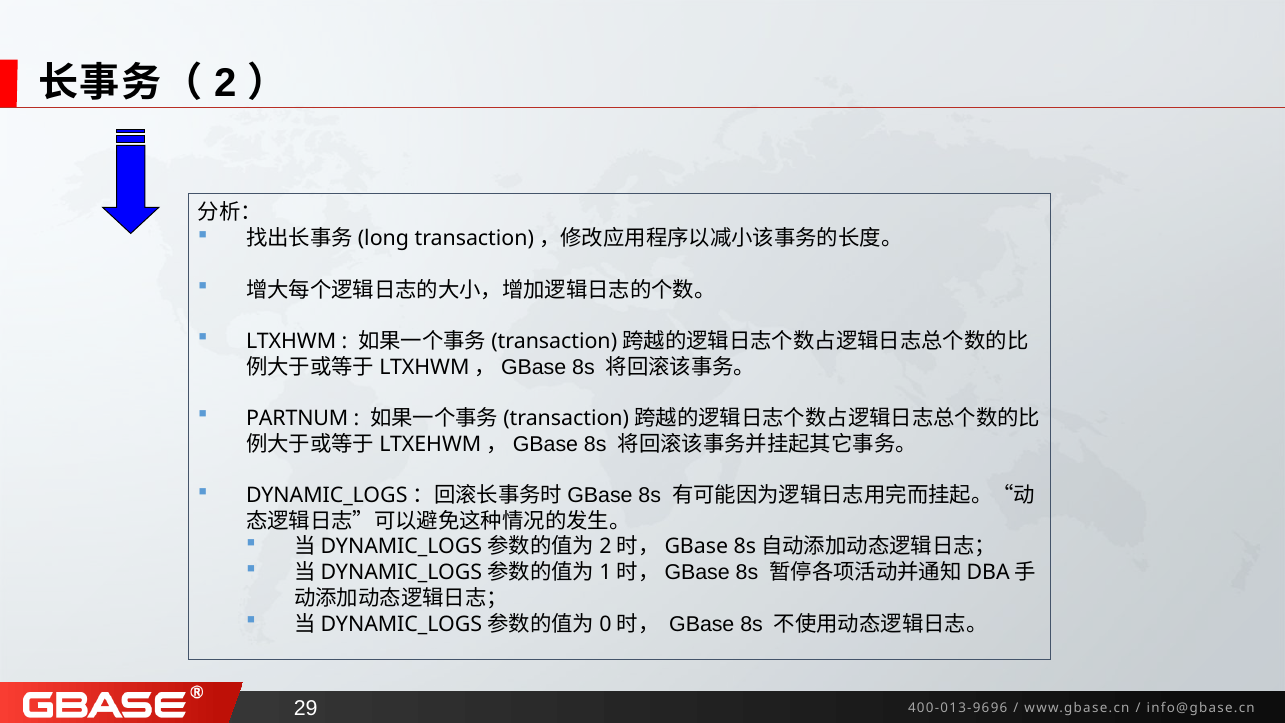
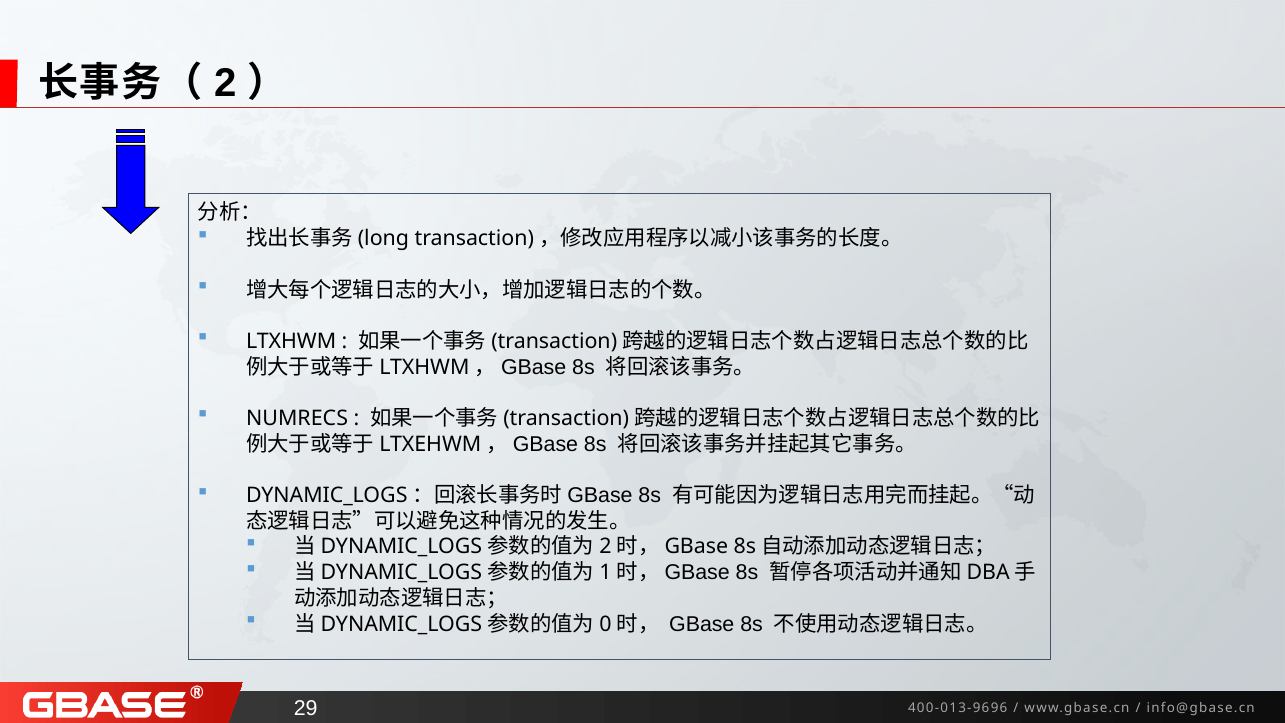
PARTNUM: PARTNUM -> NUMRECS
